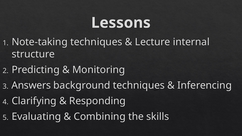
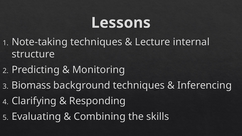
Answers: Answers -> Biomass
